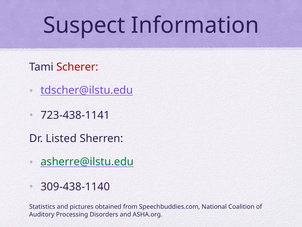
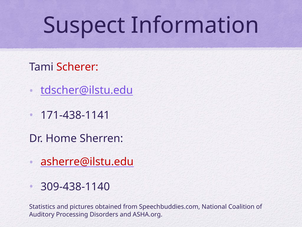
723-438-1141: 723-438-1141 -> 171-438-1141
Listed: Listed -> Home
asherre@ilstu.edu colour: green -> red
